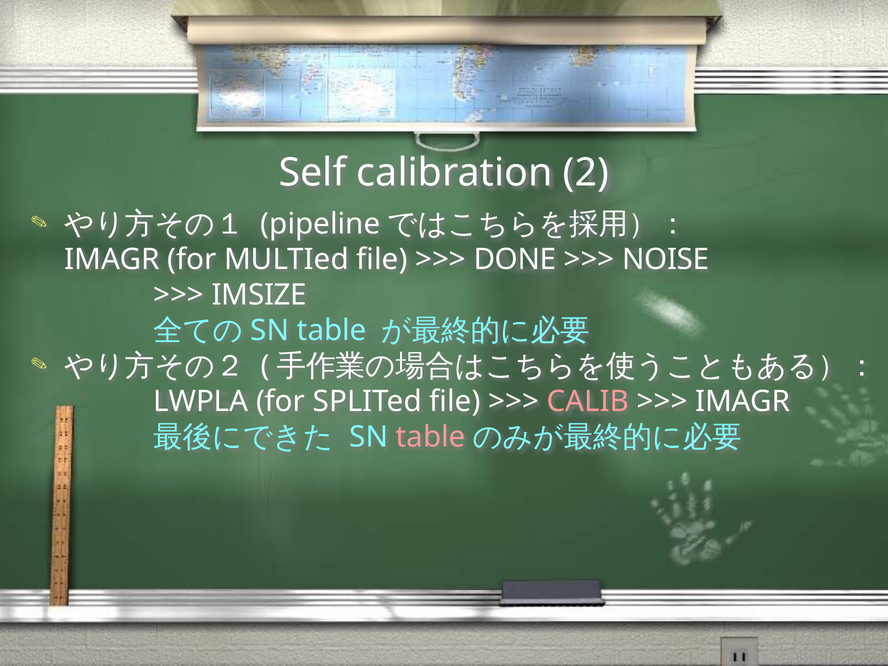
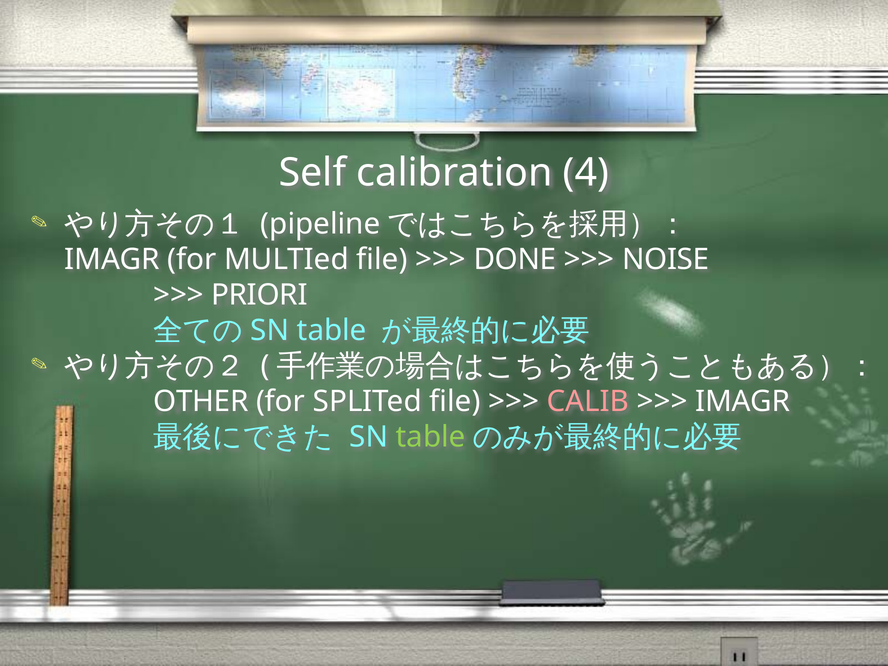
2: 2 -> 4
IMSIZE: IMSIZE -> PRIORI
LWPLA: LWPLA -> OTHER
table at (431, 437) colour: pink -> light green
